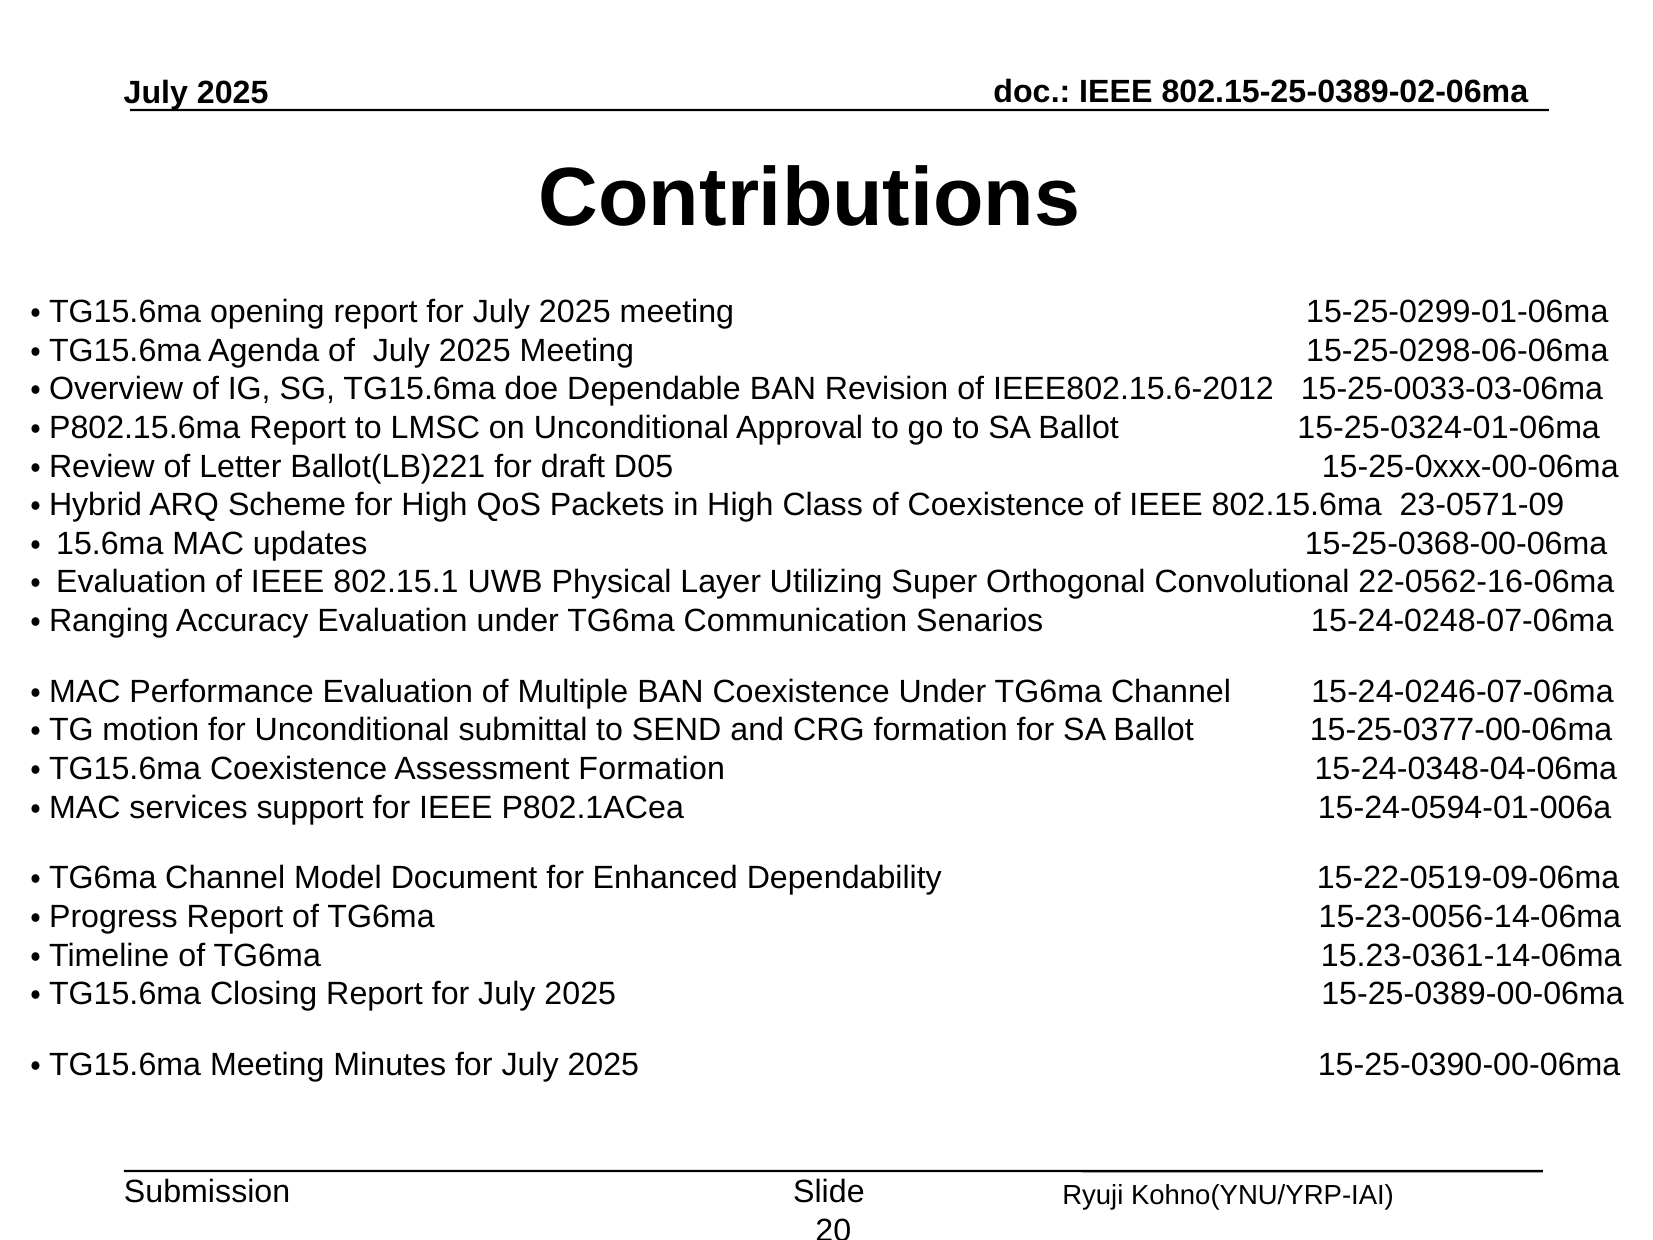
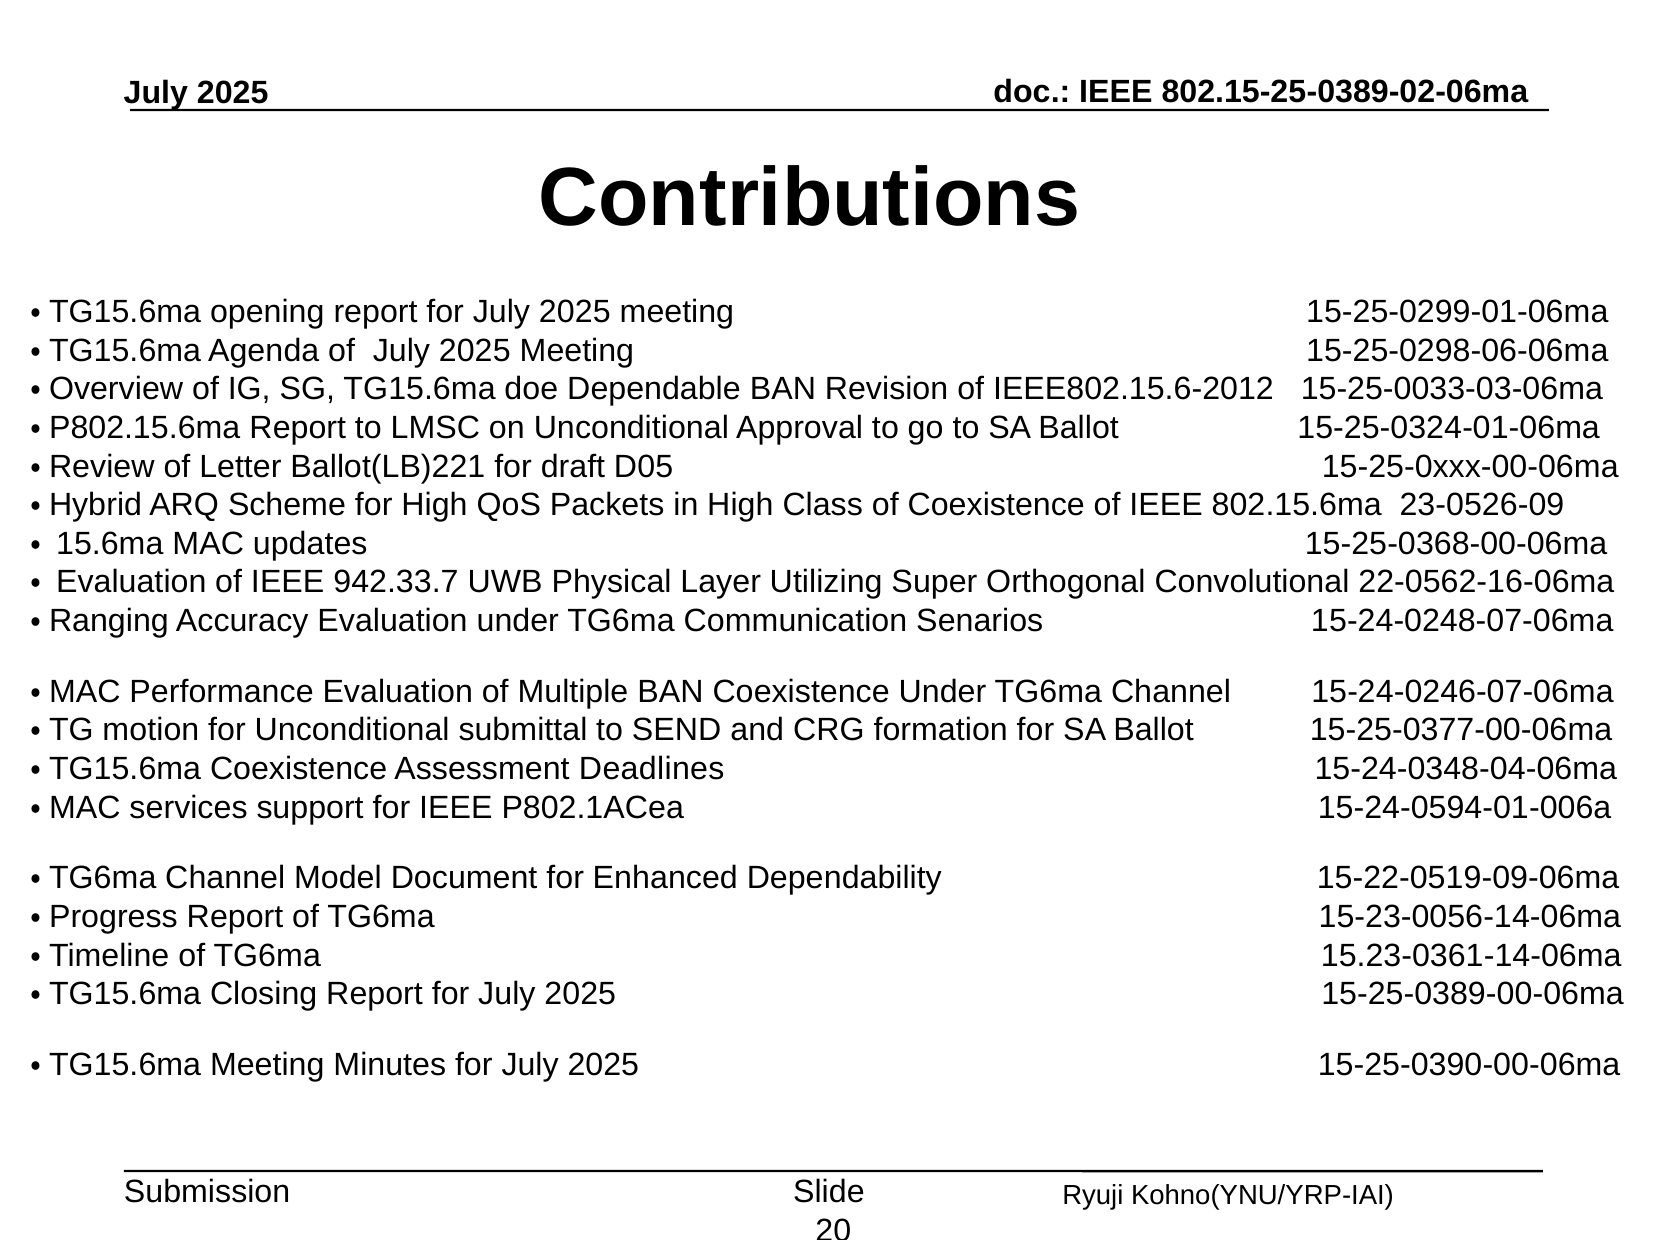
23-0571-09: 23-0571-09 -> 23-0526-09
802.15.1: 802.15.1 -> 942.33.7
Assessment Formation: Formation -> Deadlines
